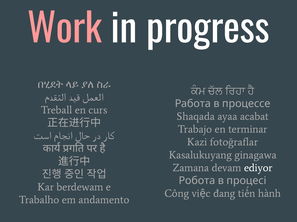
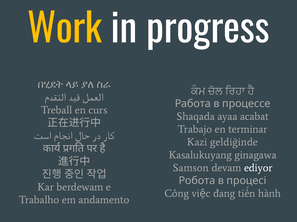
Work colour: pink -> yellow
fotoğraflar: fotoğraflar -> geldiğinde
Zamana: Zamana -> Samson
